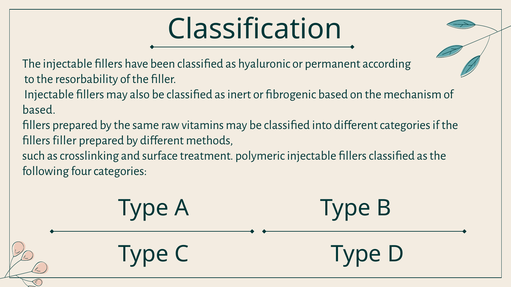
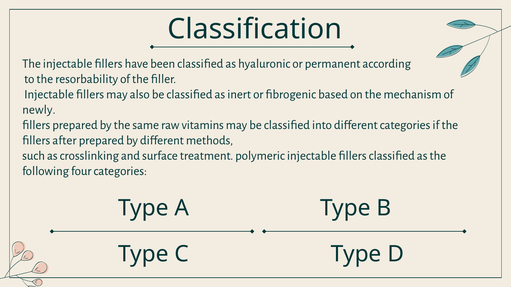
based at (39, 110): based -> newly
fillers filler: filler -> after
